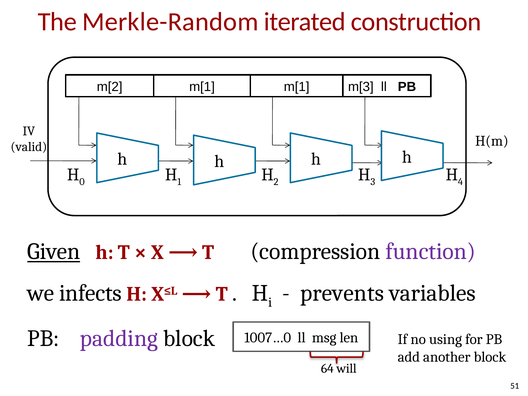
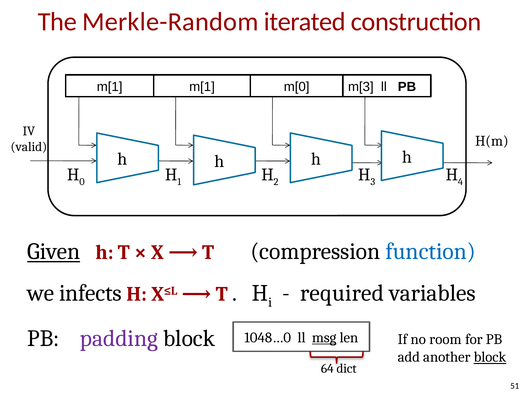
m[2 at (110, 87): m[2 -> m[1
m[1 m[1: m[1 -> m[0
function colour: purple -> blue
prevents: prevents -> required
1007…0: 1007…0 -> 1048…0
msg underline: none -> present
using: using -> room
block at (490, 357) underline: none -> present
will: will -> dict
